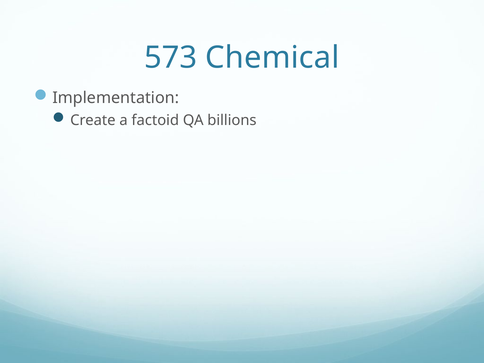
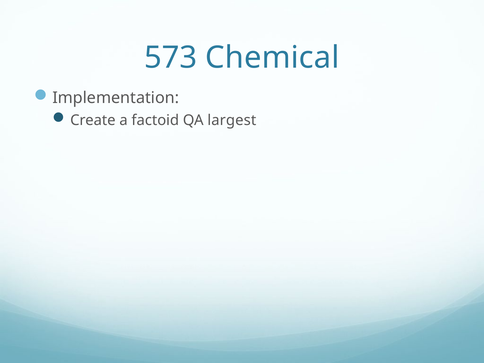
billions: billions -> largest
